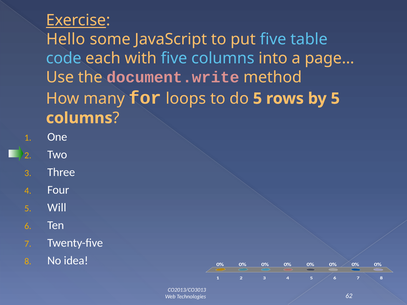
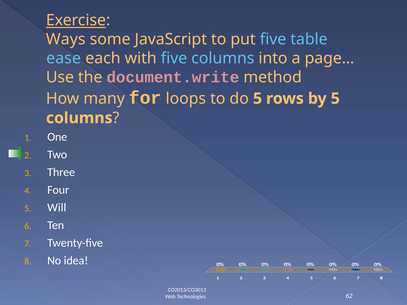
Hello: Hello -> Ways
code: code -> ease
